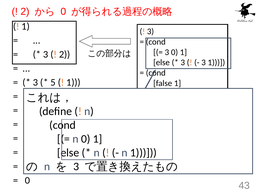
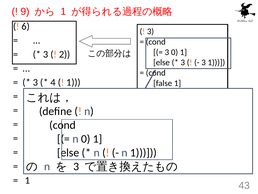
2 at (25, 12): 2 -> 9
0 at (63, 12): 0 -> 1
1 at (26, 26): 1 -> 6
5: 5 -> 4
0 at (27, 180): 0 -> 1
